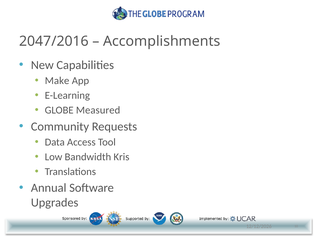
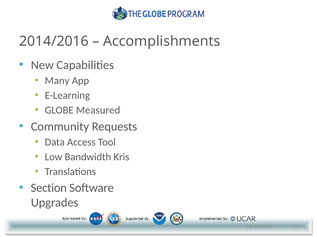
2047/2016: 2047/2016 -> 2014/2016
Make: Make -> Many
Annual: Annual -> Section
